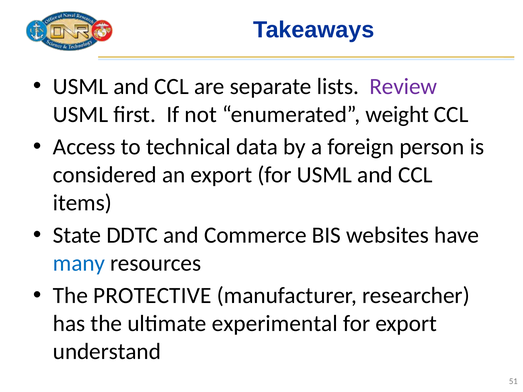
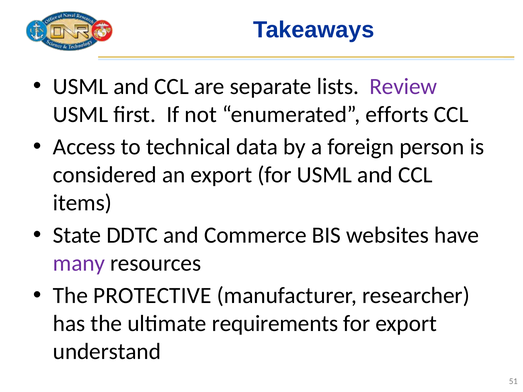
weight: weight -> efforts
many colour: blue -> purple
experimental: experimental -> requirements
